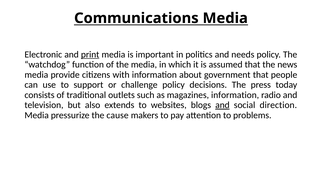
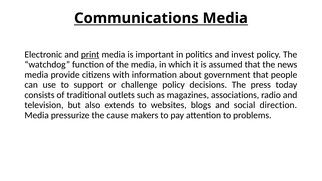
needs: needs -> invest
magazines information: information -> associations
and at (222, 105) underline: present -> none
